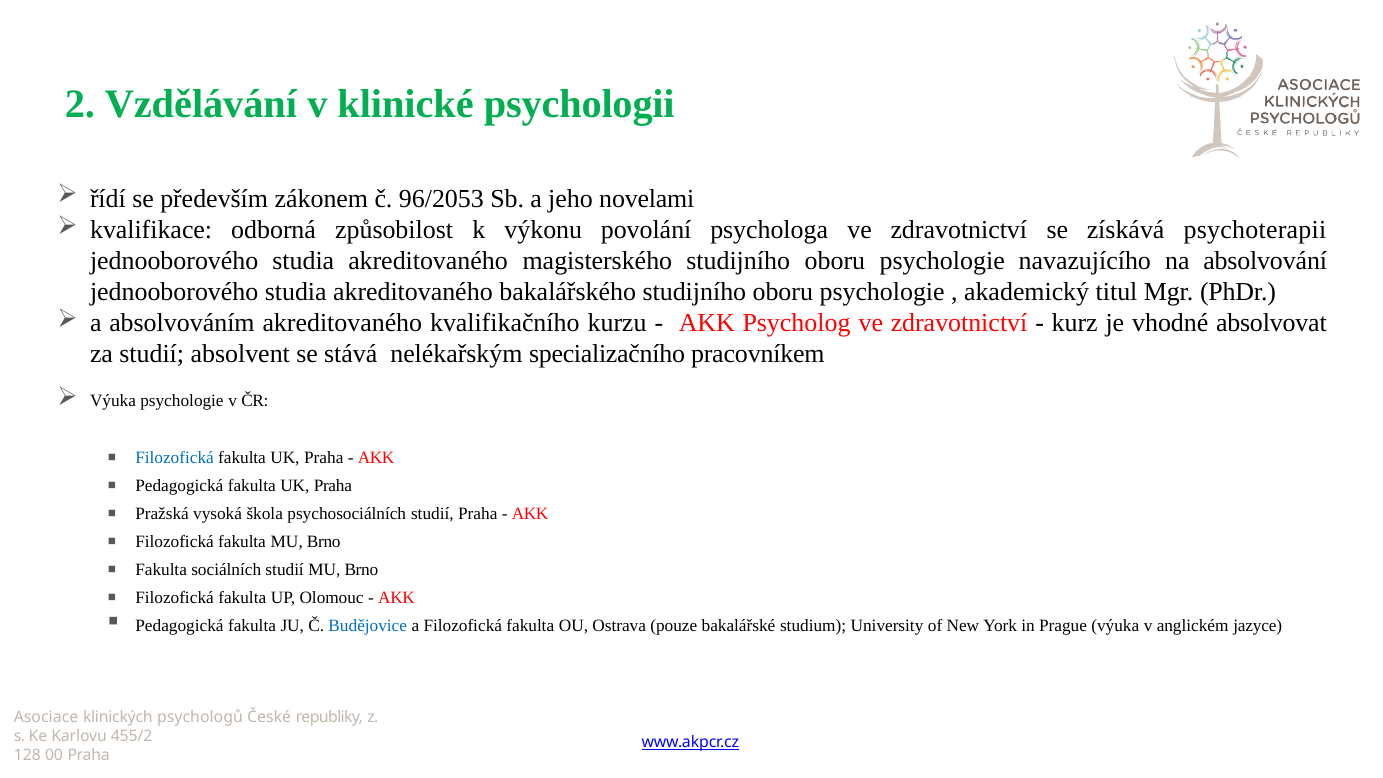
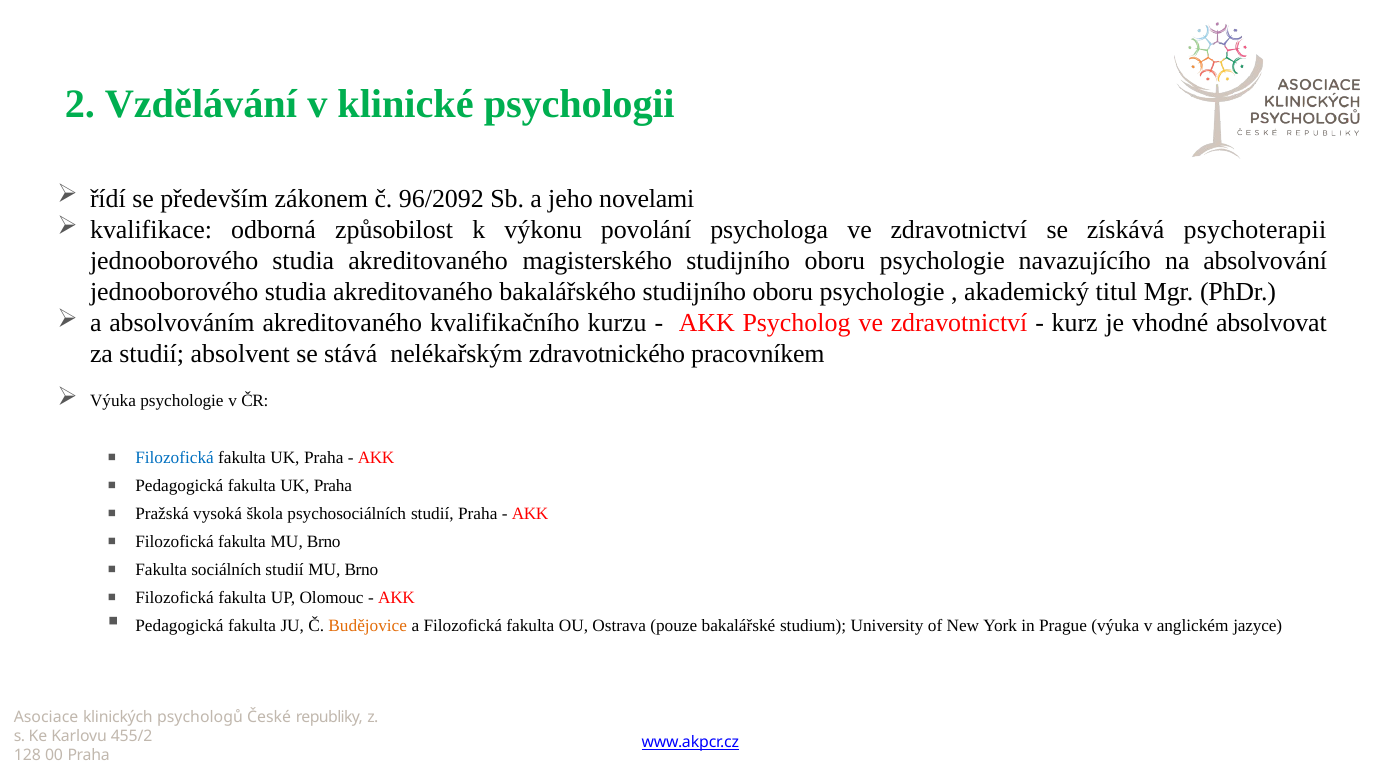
96/2053: 96/2053 -> 96/2092
specializačního: specializačního -> zdravotnického
Budějovice colour: blue -> orange
